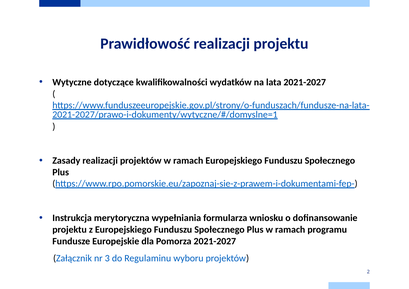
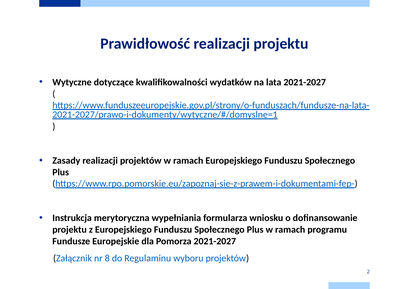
3: 3 -> 8
